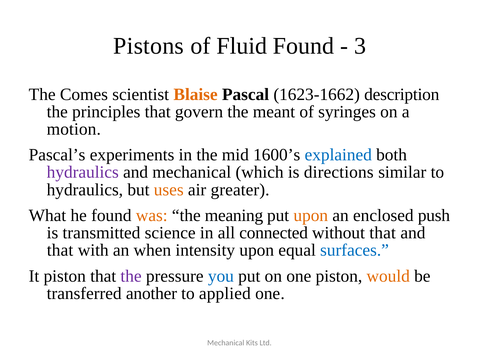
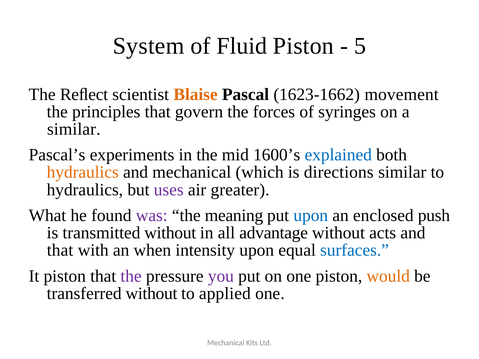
Pistons: Pistons -> System
Fluid Found: Found -> Piston
3: 3 -> 5
Comes: Comes -> Reﬂect
description: description -> movement
meant: meant -> forces
motion at (74, 129): motion -> similar
hydraulics at (83, 172) colour: purple -> orange
uses colour: orange -> purple
was colour: orange -> purple
upon at (311, 216) colour: orange -> blue
transmitted science: science -> without
connected: connected -> advantage
without that: that -> acts
you colour: blue -> purple
transferred another: another -> without
